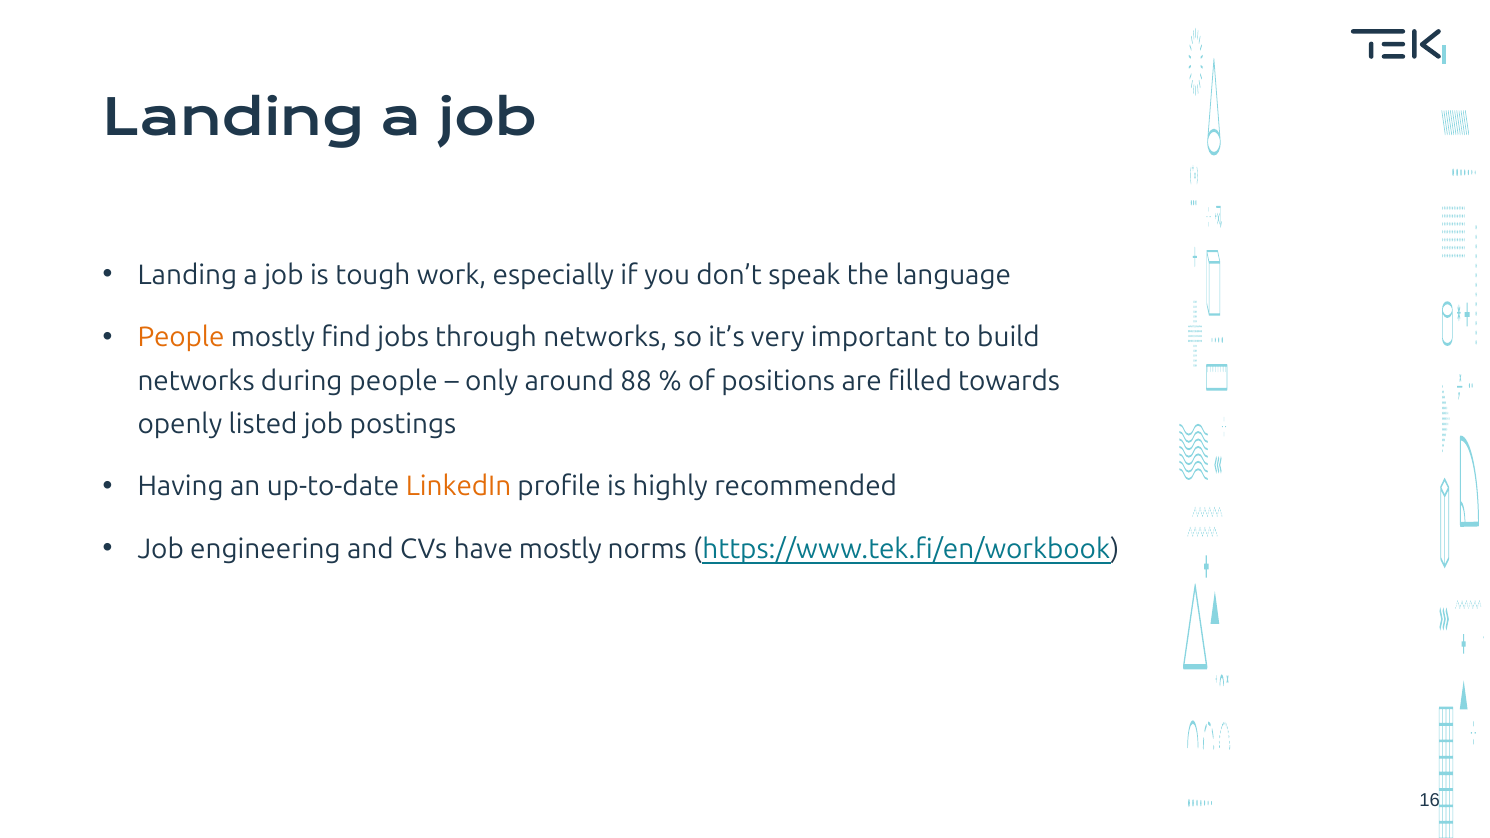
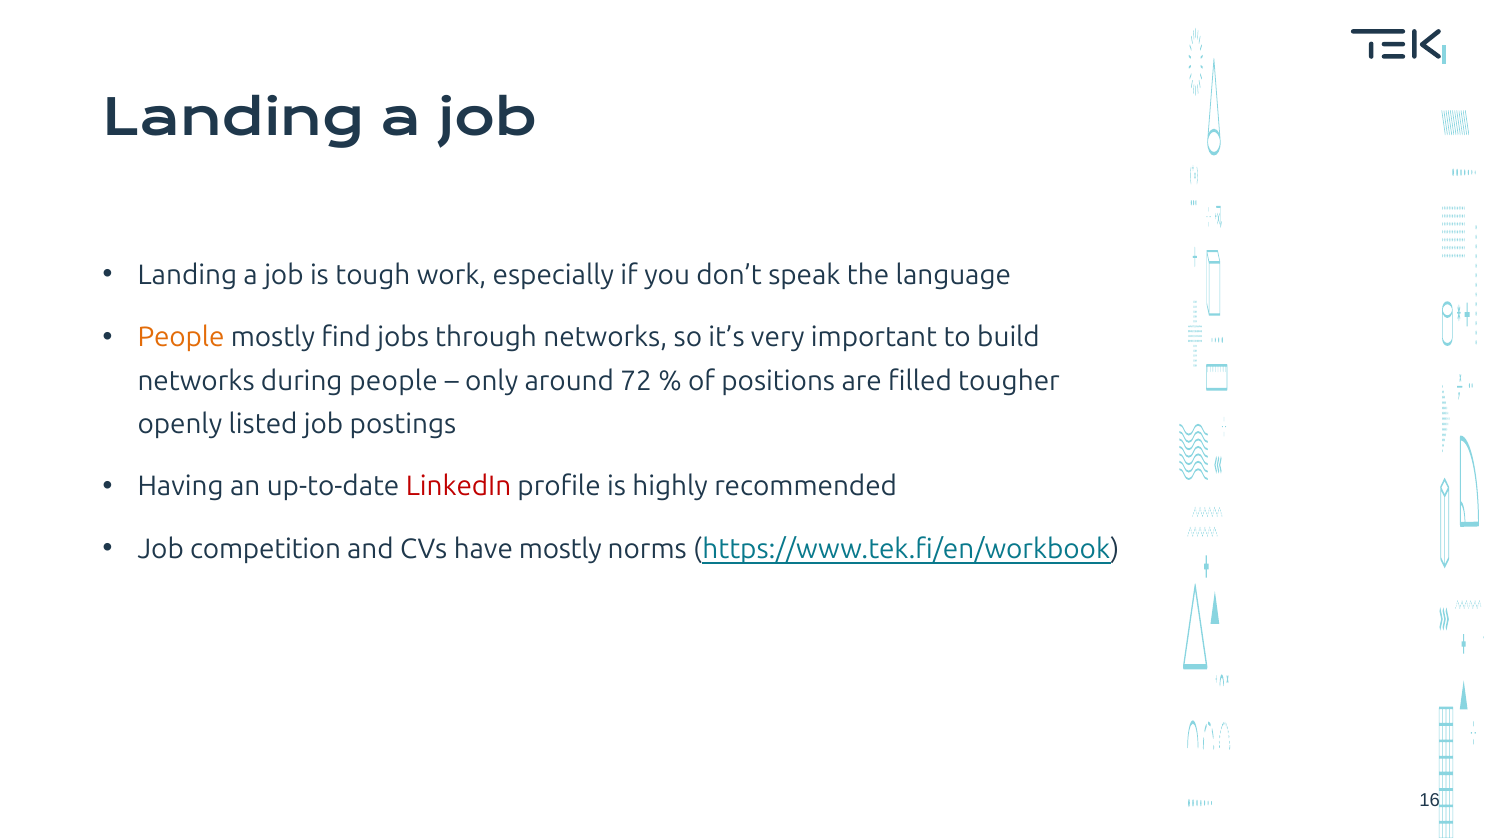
88: 88 -> 72
towards: towards -> tougher
LinkedIn colour: orange -> red
engineering: engineering -> competition
